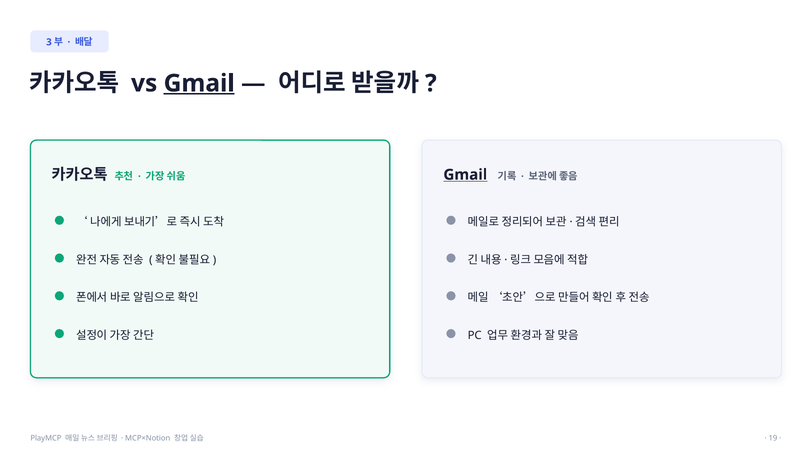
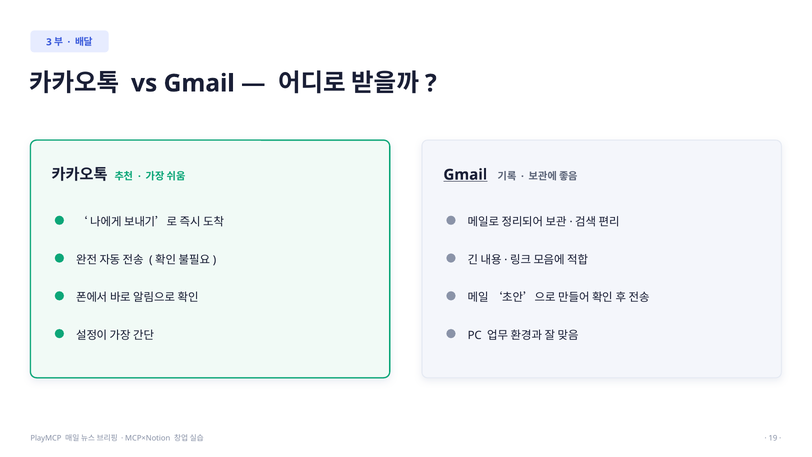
Gmail at (199, 83) underline: present -> none
